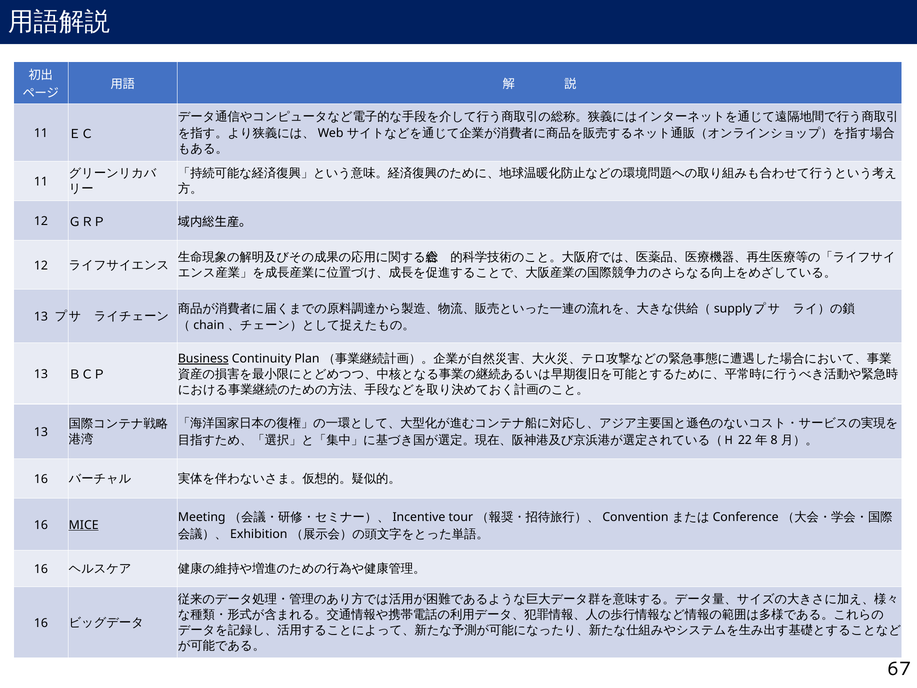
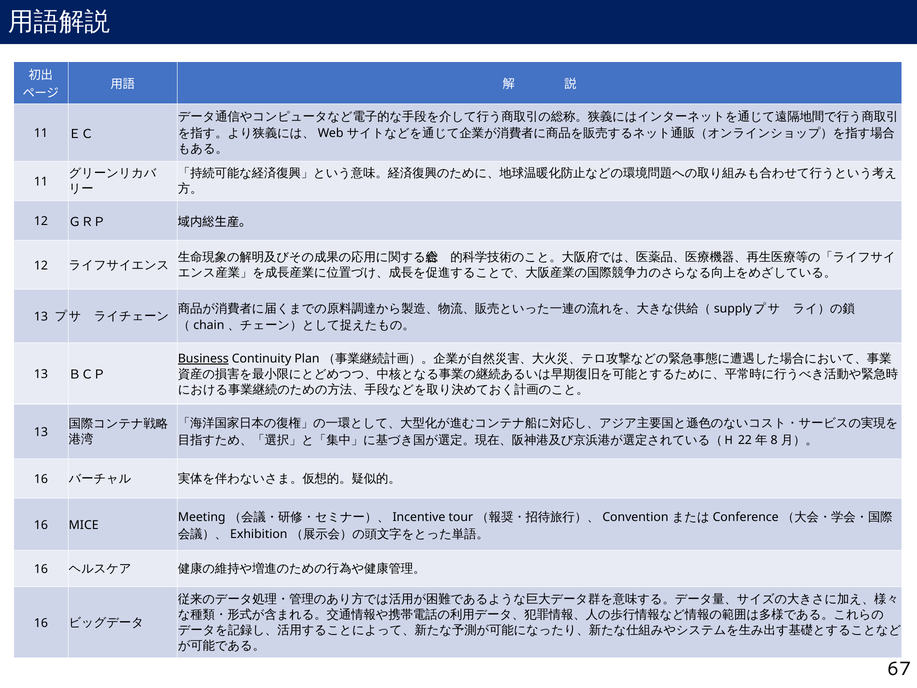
MICE underline: present -> none
